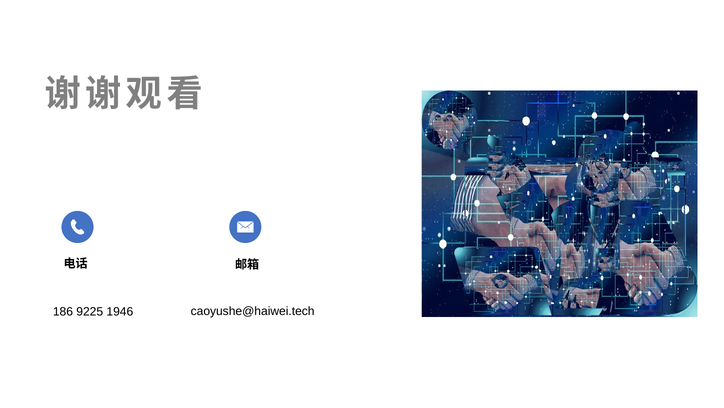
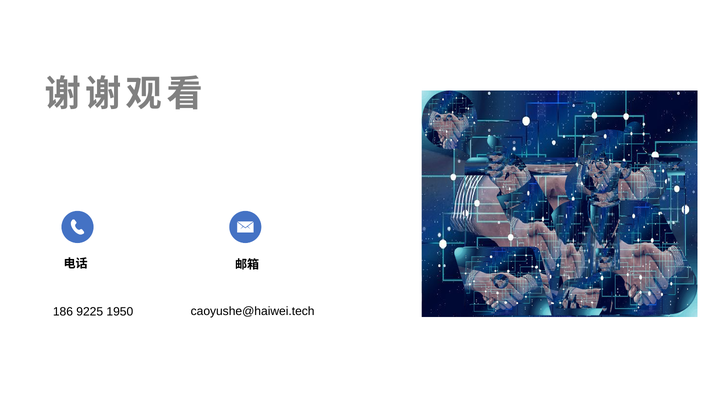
1946: 1946 -> 1950
